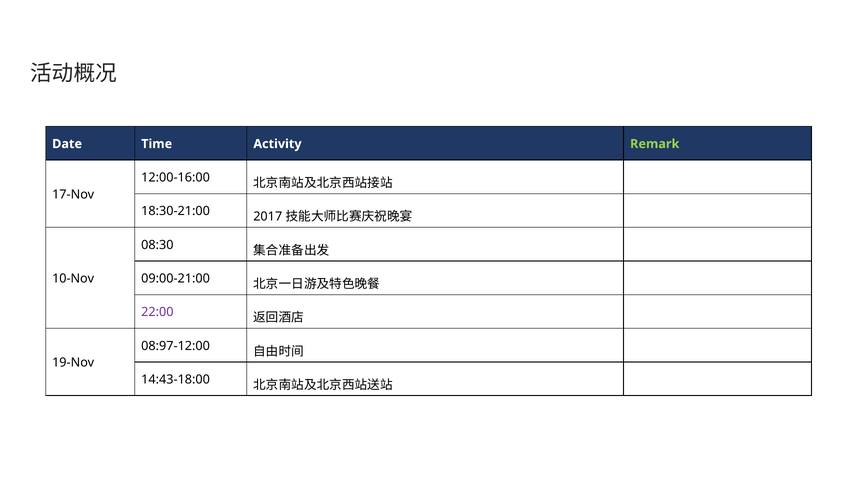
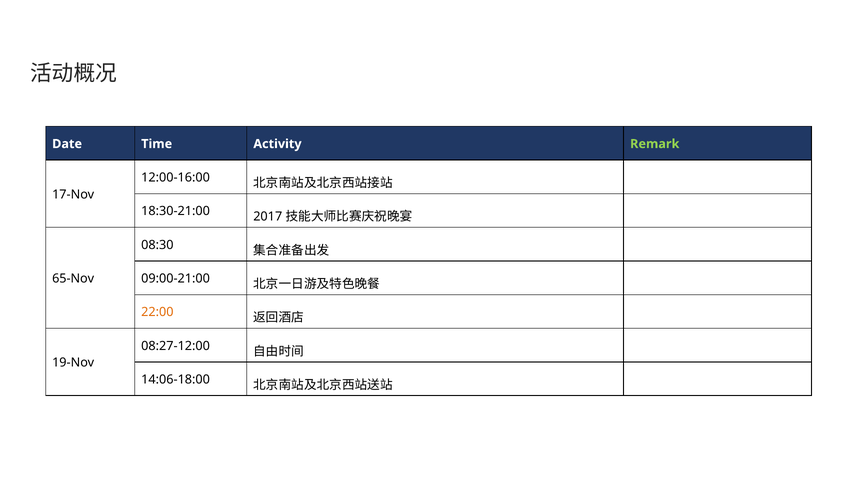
10-Nov: 10-Nov -> 65-Nov
22:00 colour: purple -> orange
08:97-12:00: 08:97-12:00 -> 08:27-12:00
14:43-18:00: 14:43-18:00 -> 14:06-18:00
